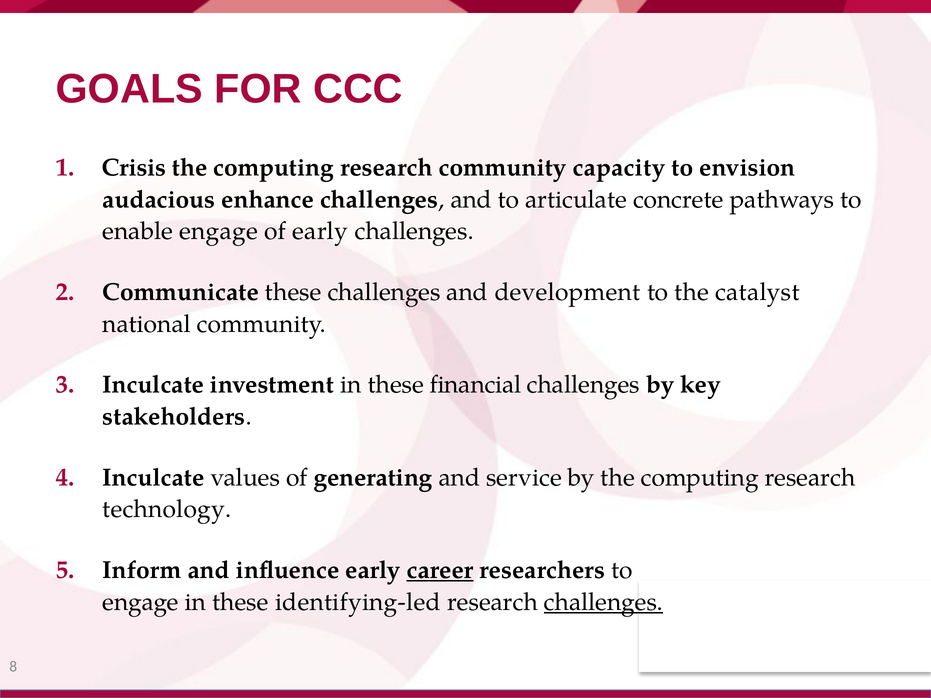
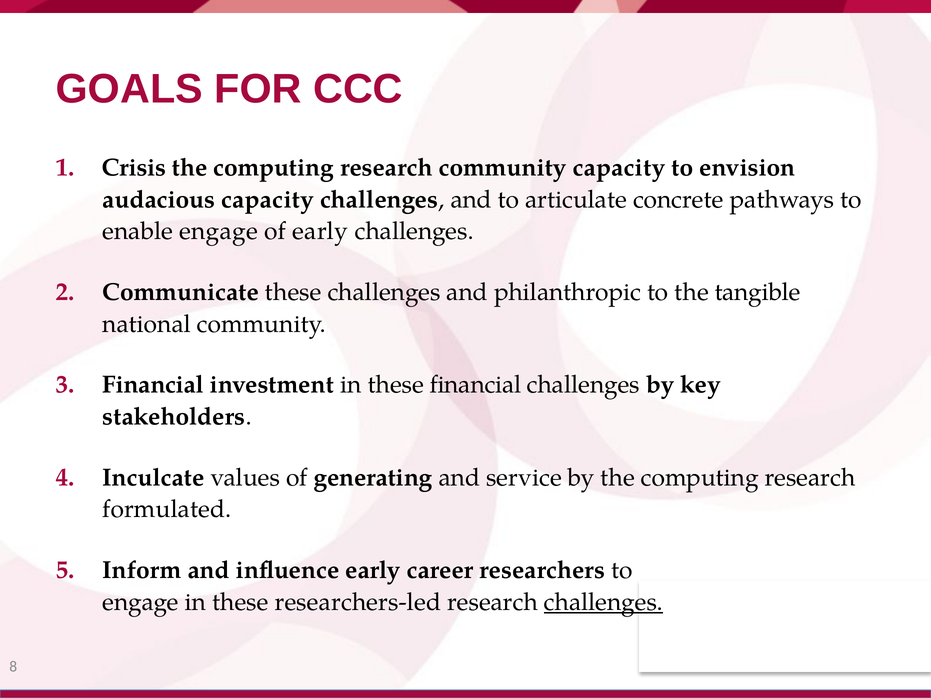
audacious enhance: enhance -> capacity
development: development -> philanthropic
catalyst: catalyst -> tangible
Inculcate at (153, 385): Inculcate -> Financial
technology: technology -> formulated
career underline: present -> none
identifying-led: identifying-led -> researchers-led
